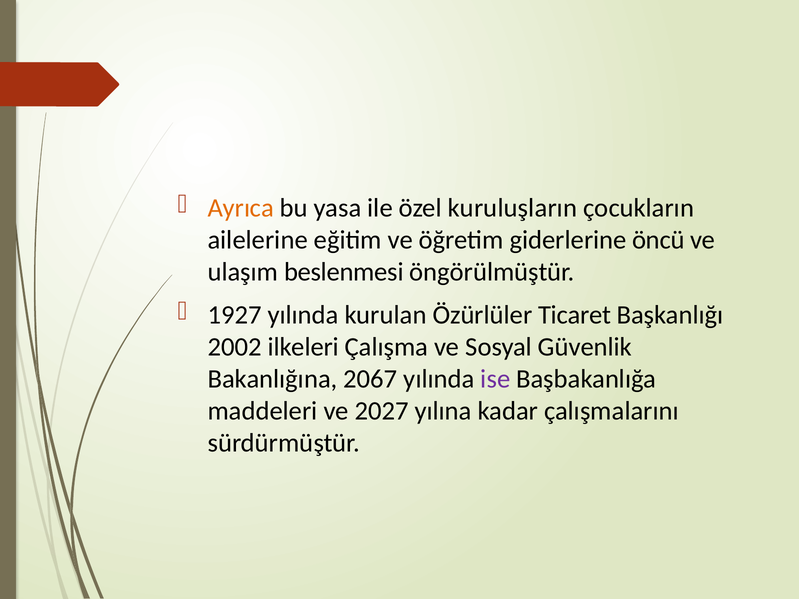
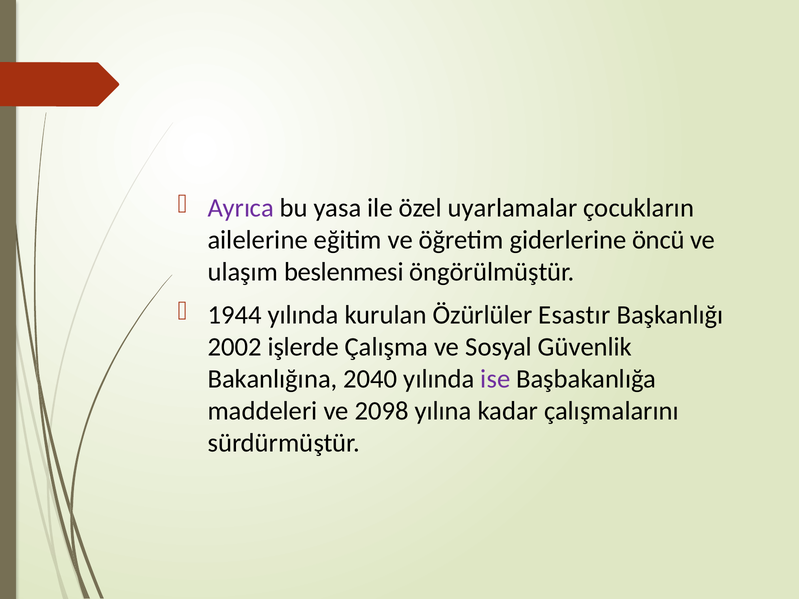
Ayrıca colour: orange -> purple
kuruluşların: kuruluşların -> uyarlamalar
1927: 1927 -> 1944
Ticaret: Ticaret -> Esastır
ilkeleri: ilkeleri -> işlerde
2067: 2067 -> 2040
2027: 2027 -> 2098
